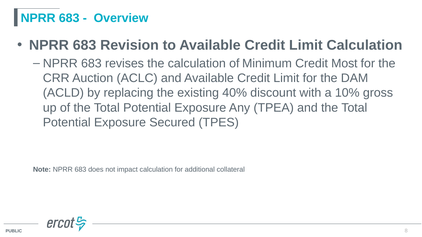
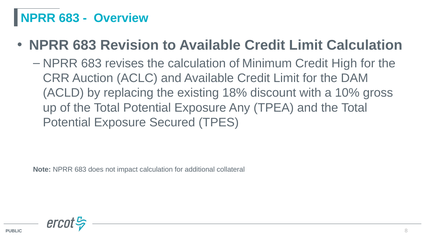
Most: Most -> High
40%: 40% -> 18%
